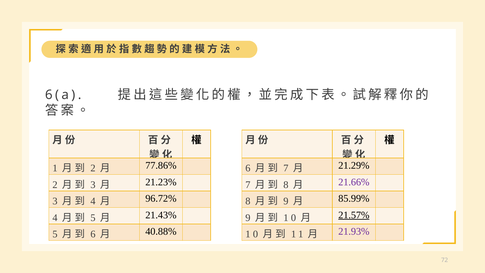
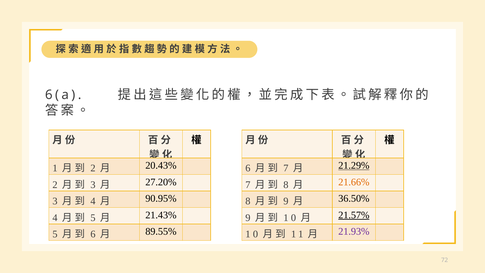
77.86%: 77.86% -> 20.43%
21.29% underline: none -> present
21.23%: 21.23% -> 27.20%
21.66% colour: purple -> orange
96.72%: 96.72% -> 90.95%
85.99%: 85.99% -> 36.50%
40.88%: 40.88% -> 89.55%
